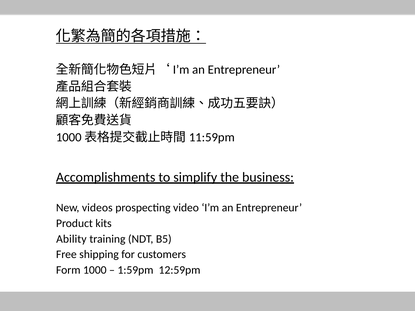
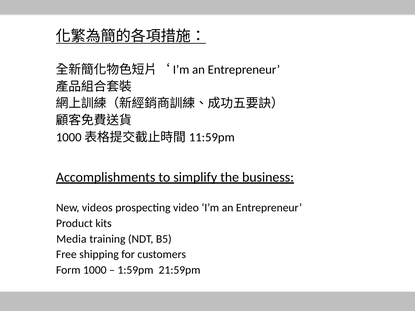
Ability: Ability -> Media
12:59pm: 12:59pm -> 21:59pm
